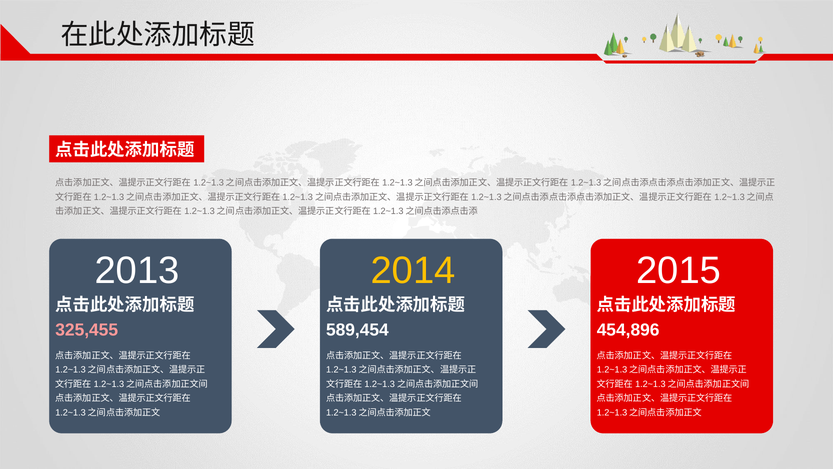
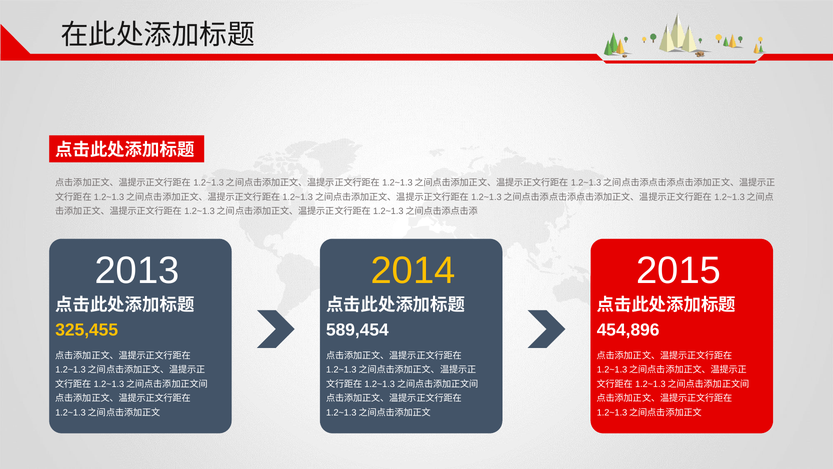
325,455 colour: pink -> yellow
